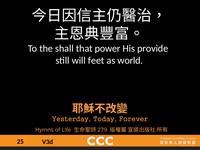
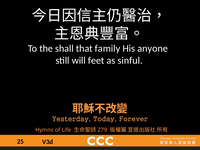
power: power -> family
provide: provide -> anyone
world: world -> sinful
